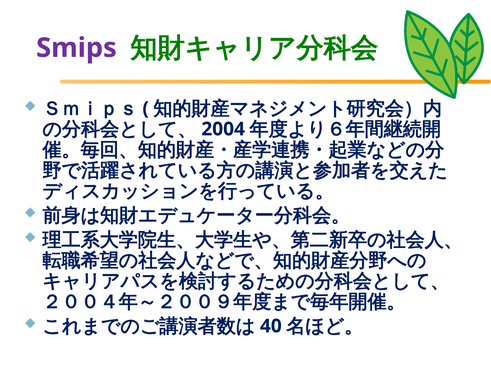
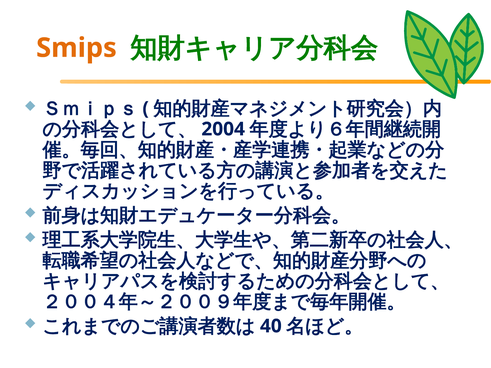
Smips colour: purple -> orange
